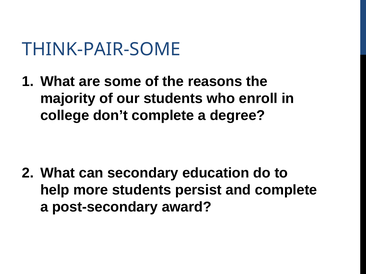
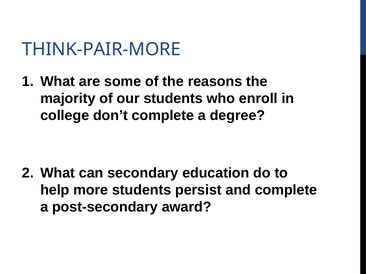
THINK-PAIR-SOME: THINK-PAIR-SOME -> THINK-PAIR-MORE
